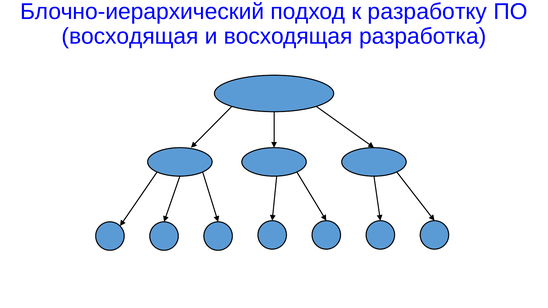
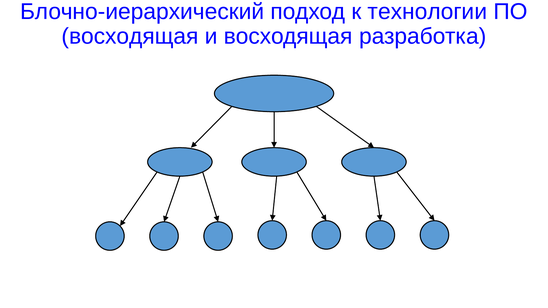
разработку: разработку -> технологии
